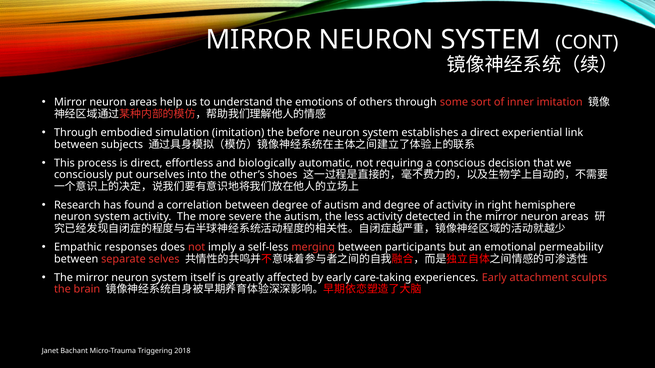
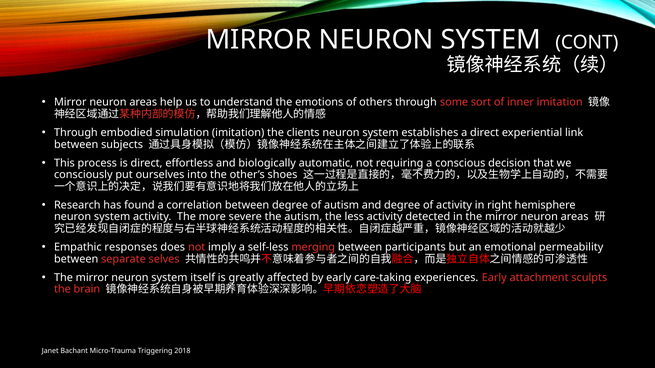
before: before -> clients
